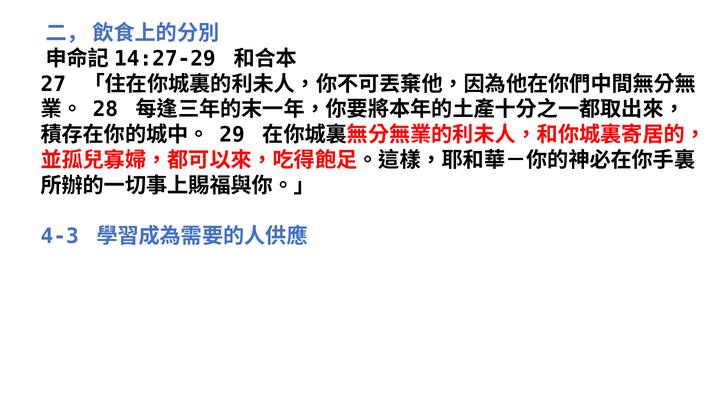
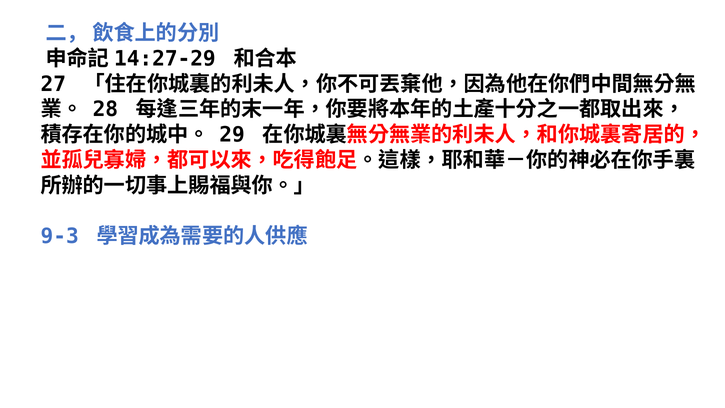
4-3: 4-3 -> 9-3
